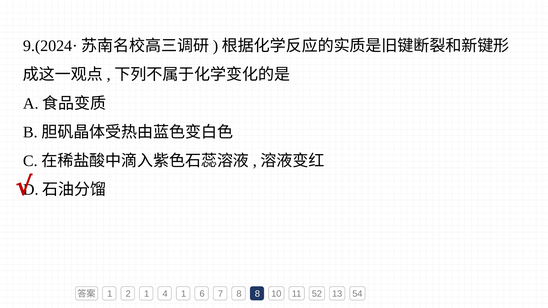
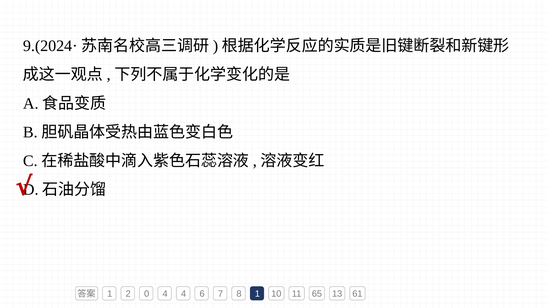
2 1: 1 -> 0
4 1: 1 -> 4
8 8: 8 -> 1
52: 52 -> 65
54: 54 -> 61
